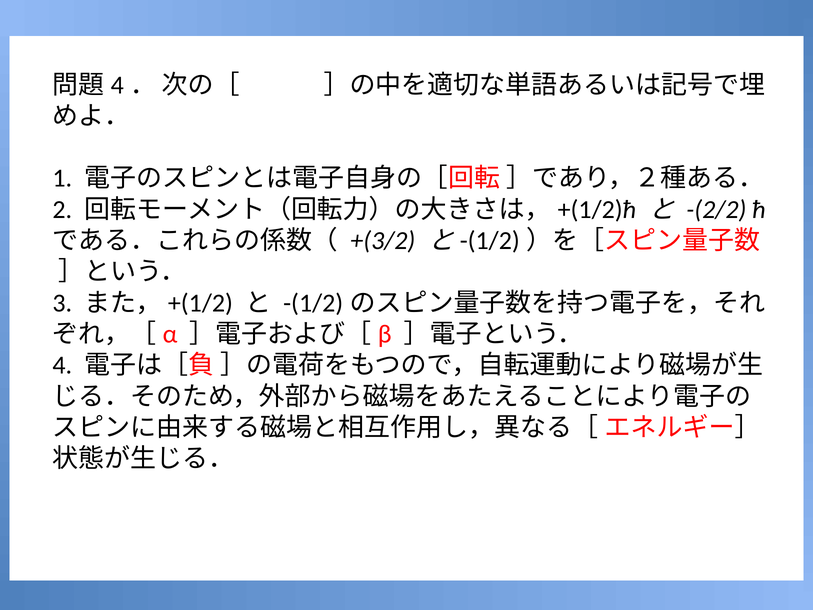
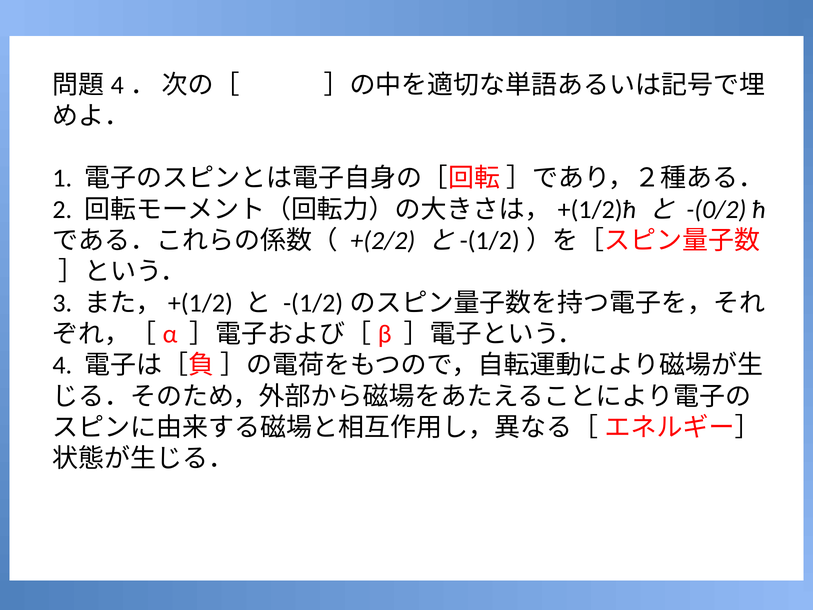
-(2/2: -(2/2 -> -(0/2
+(3/2: +(3/2 -> +(2/2
